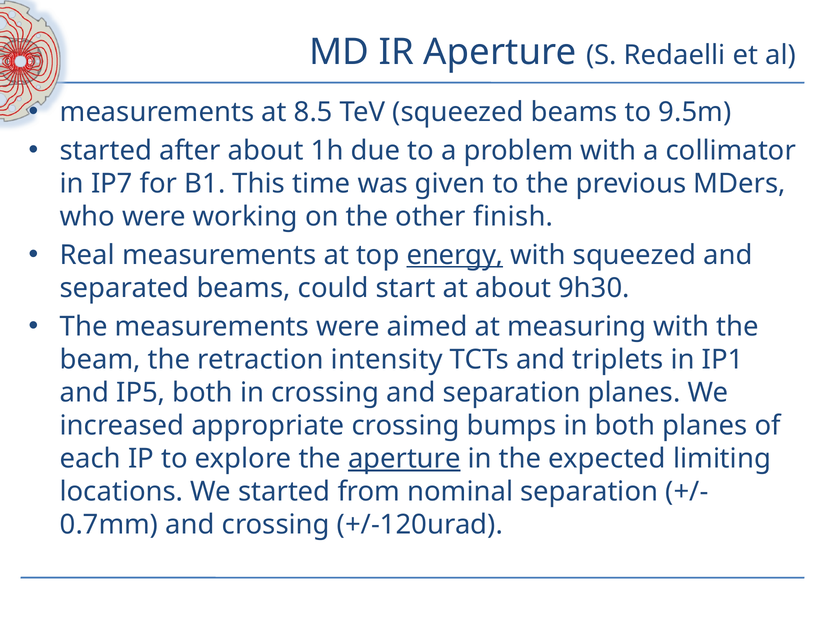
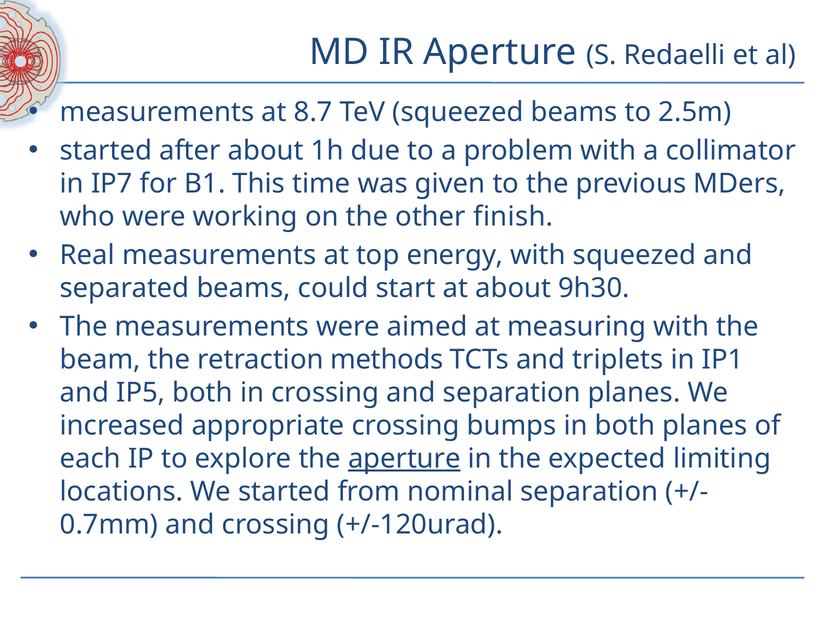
8.5: 8.5 -> 8.7
9.5m: 9.5m -> 2.5m
energy underline: present -> none
intensity: intensity -> methods
